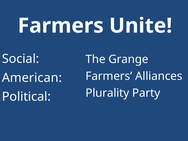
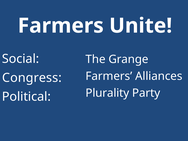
American: American -> Congress
